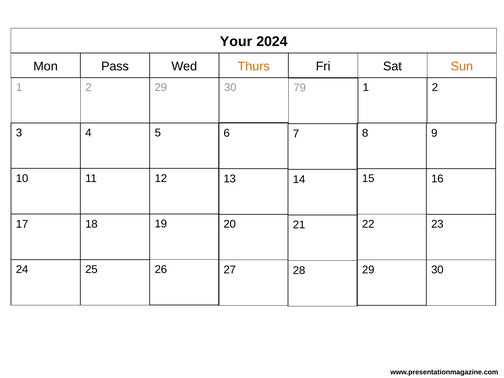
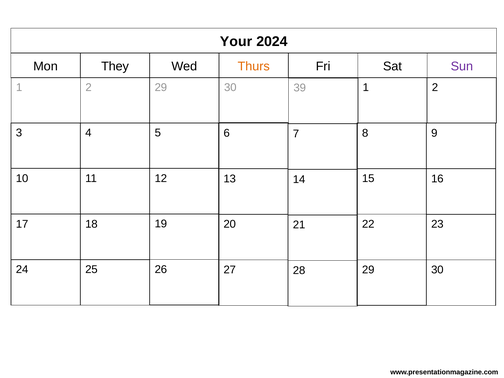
Pass: Pass -> They
Sun colour: orange -> purple
79: 79 -> 39
